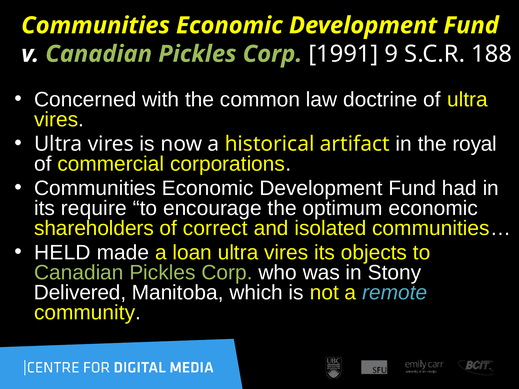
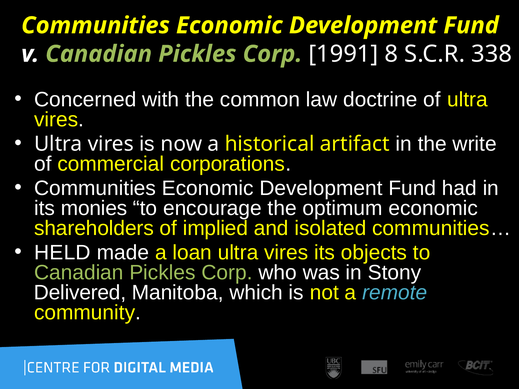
9: 9 -> 8
188: 188 -> 338
royal: royal -> write
require: require -> monies
correct: correct -> implied
